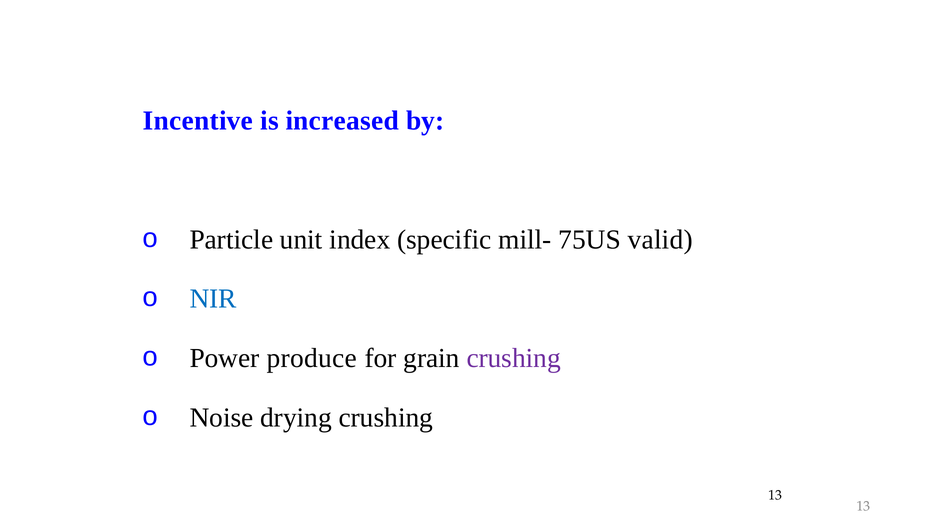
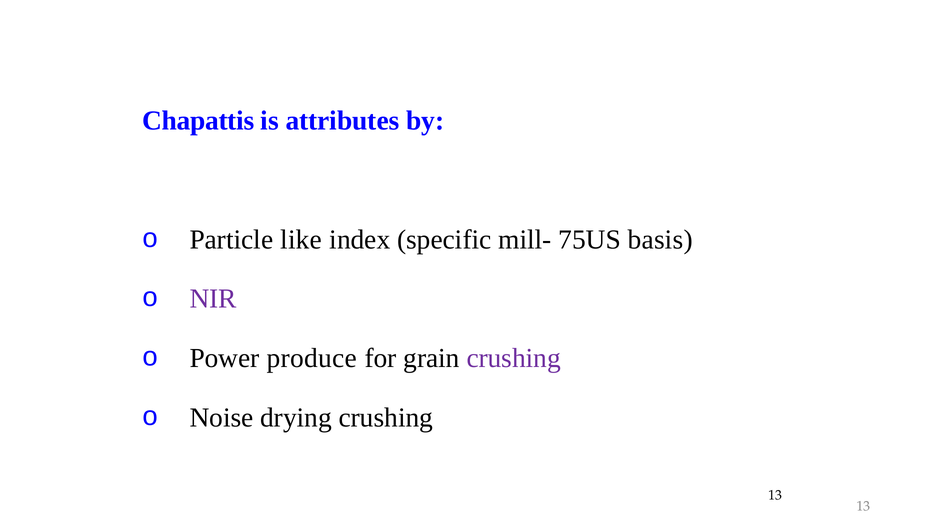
Incentive: Incentive -> Chapattis
increased: increased -> attributes
unit: unit -> like
valid: valid -> basis
NIR colour: blue -> purple
